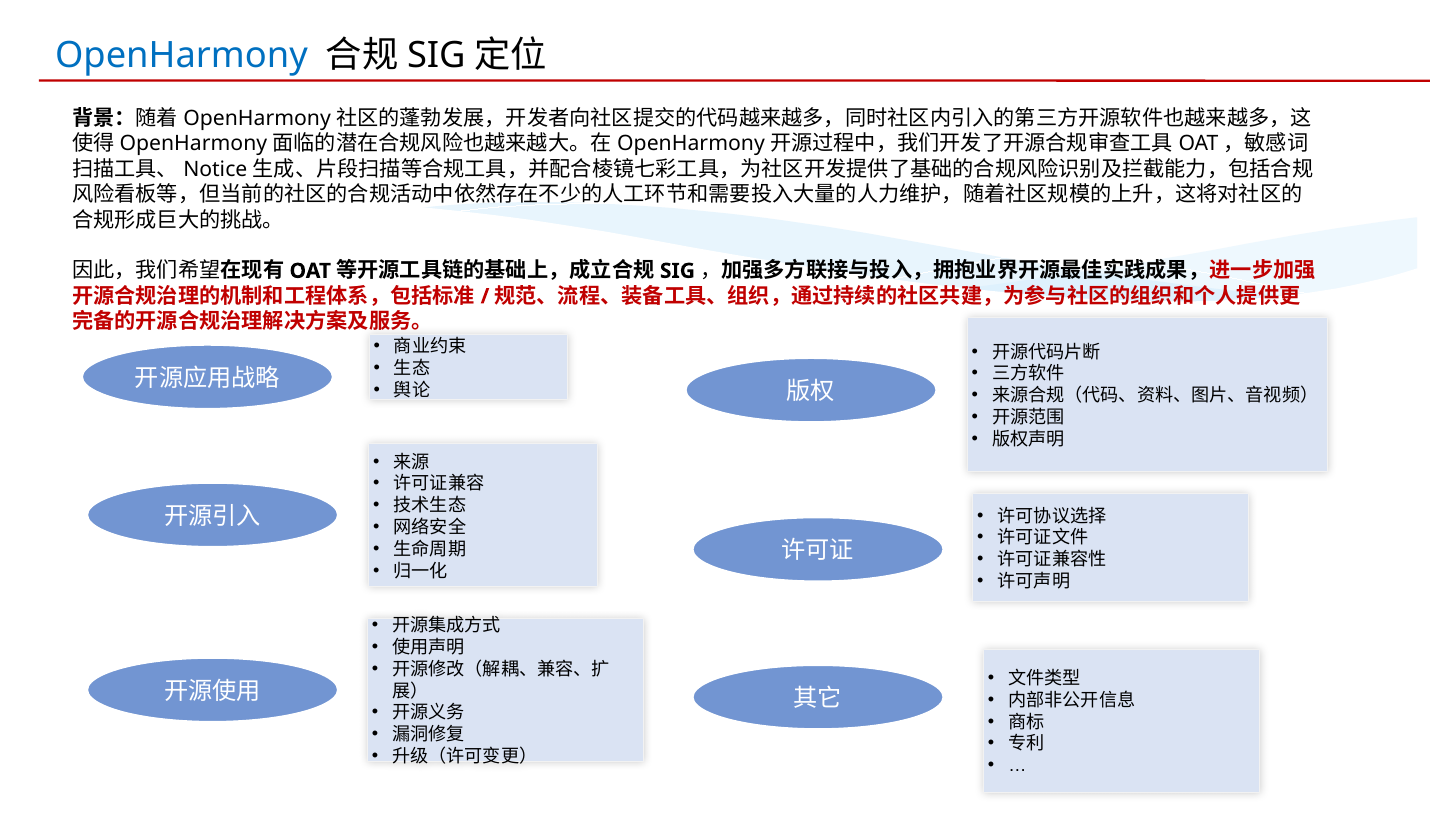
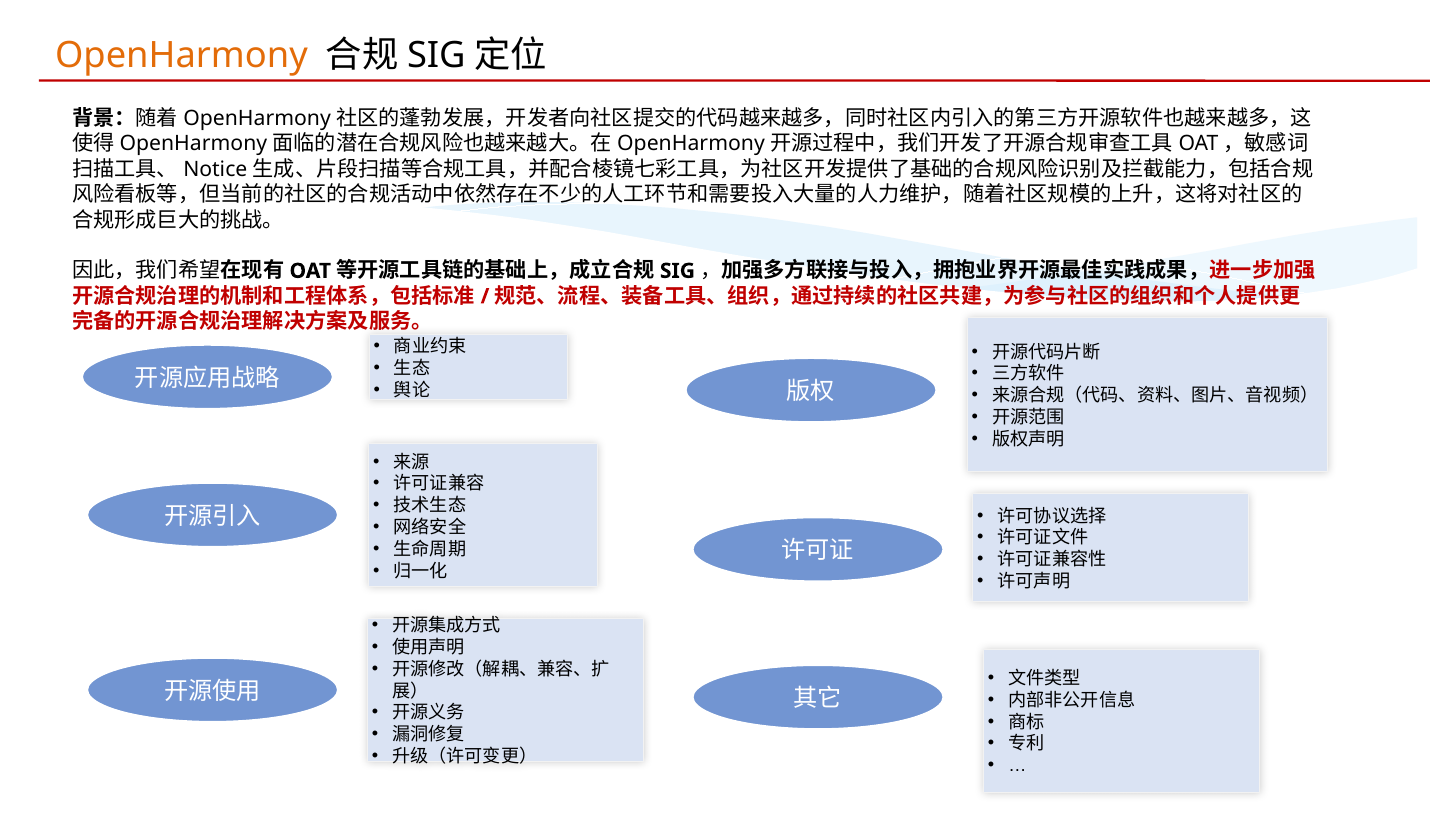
OpenHarmony colour: blue -> orange
